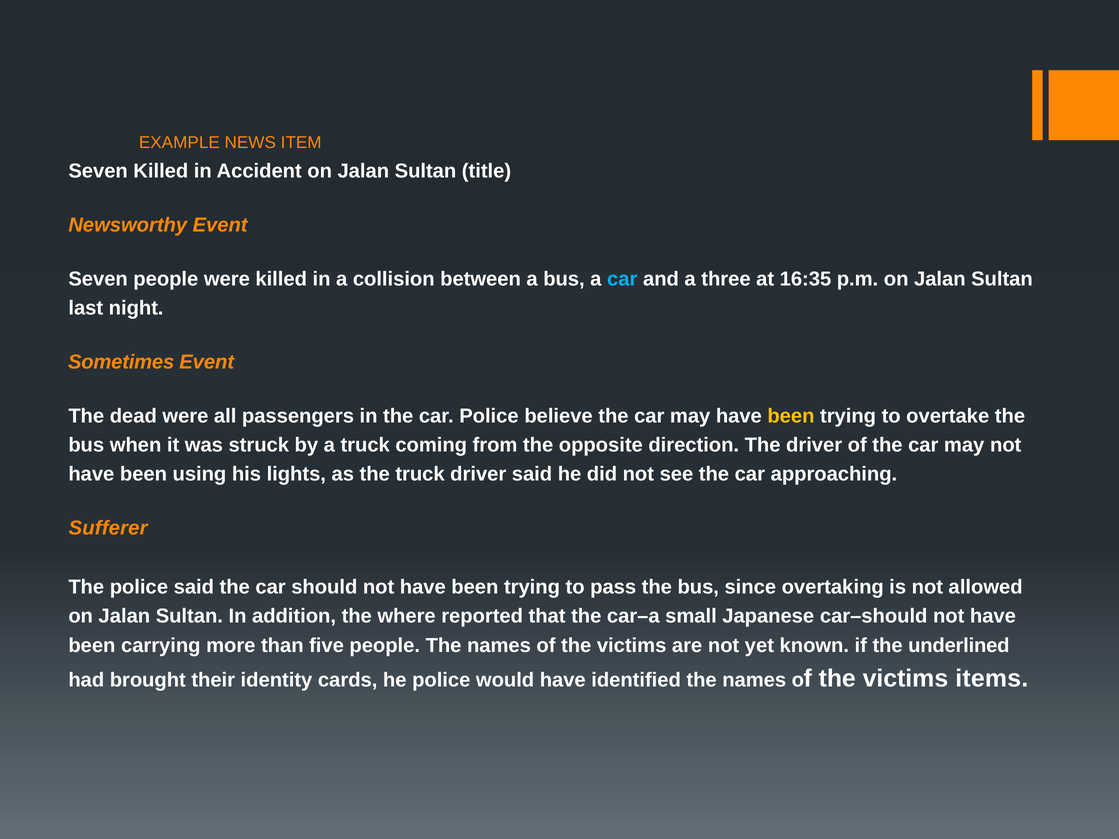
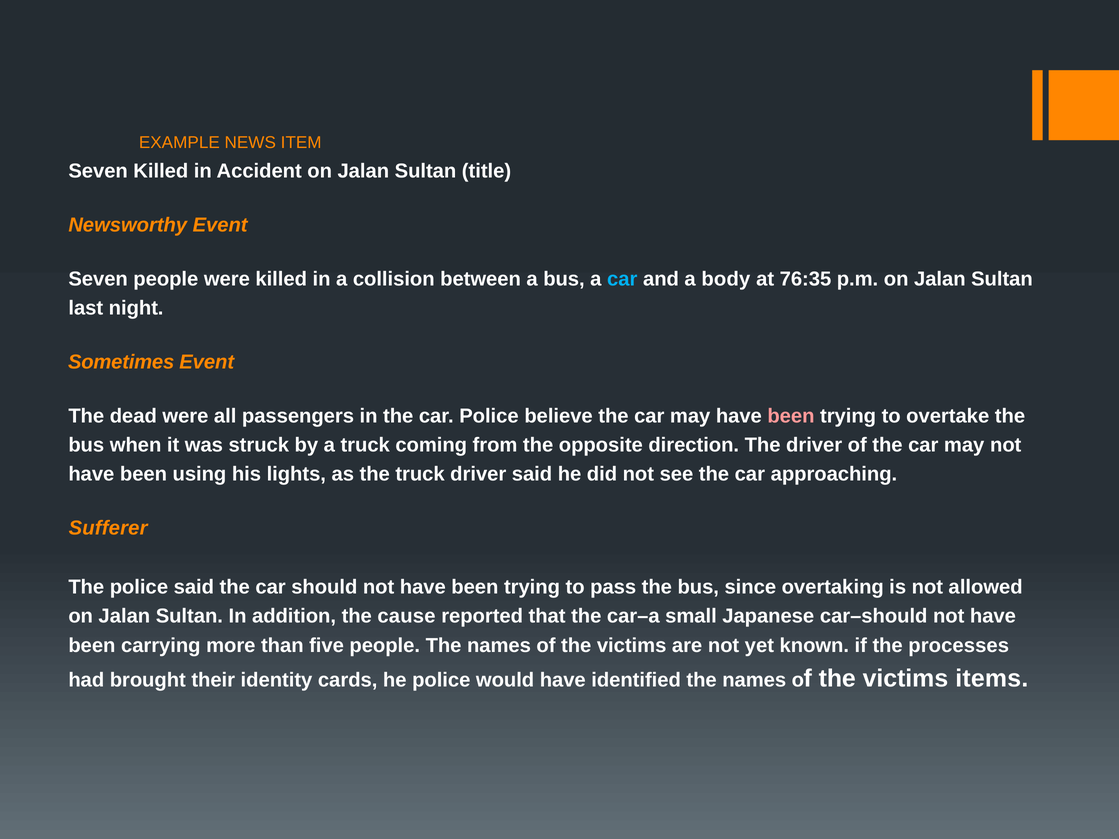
three: three -> body
16:35: 16:35 -> 76:35
been at (791, 416) colour: yellow -> pink
where: where -> cause
underlined: underlined -> processes
